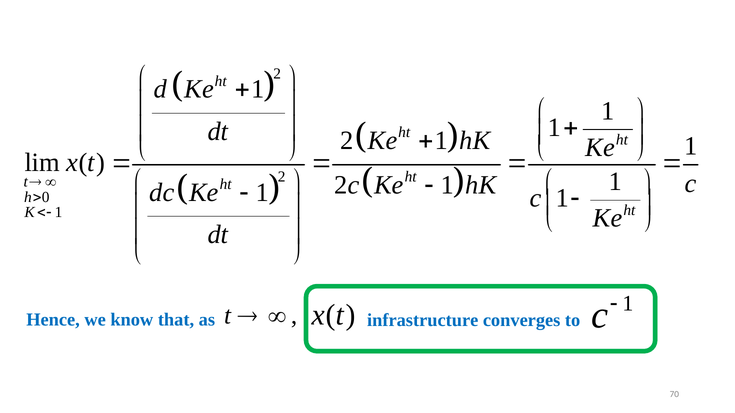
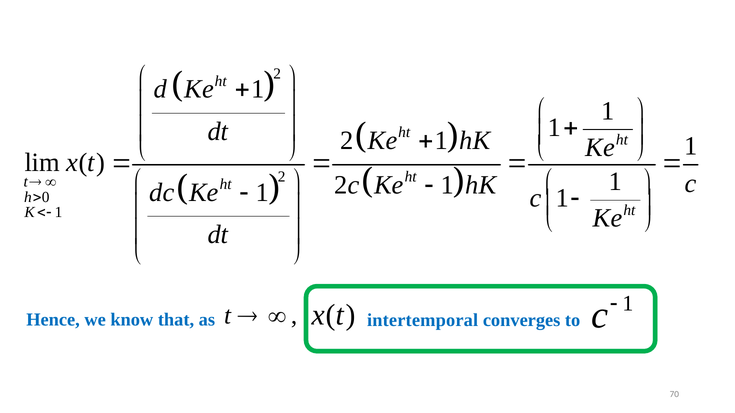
infrastructure: infrastructure -> intertemporal
